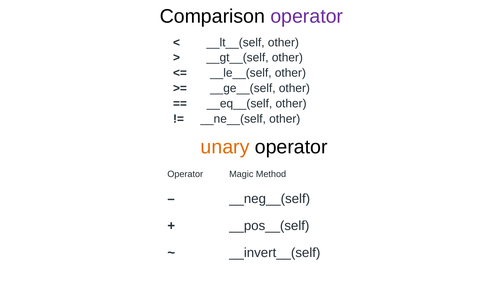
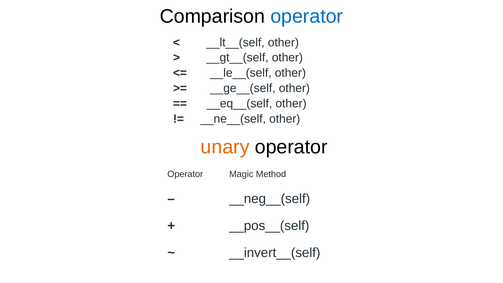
operator at (307, 16) colour: purple -> blue
